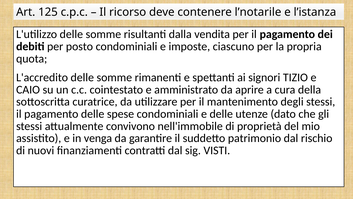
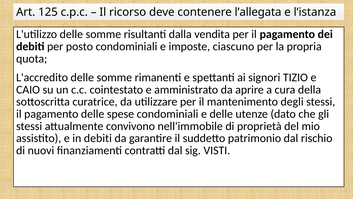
l’notarile: l’notarile -> l’allegata
in venga: venga -> debiti
